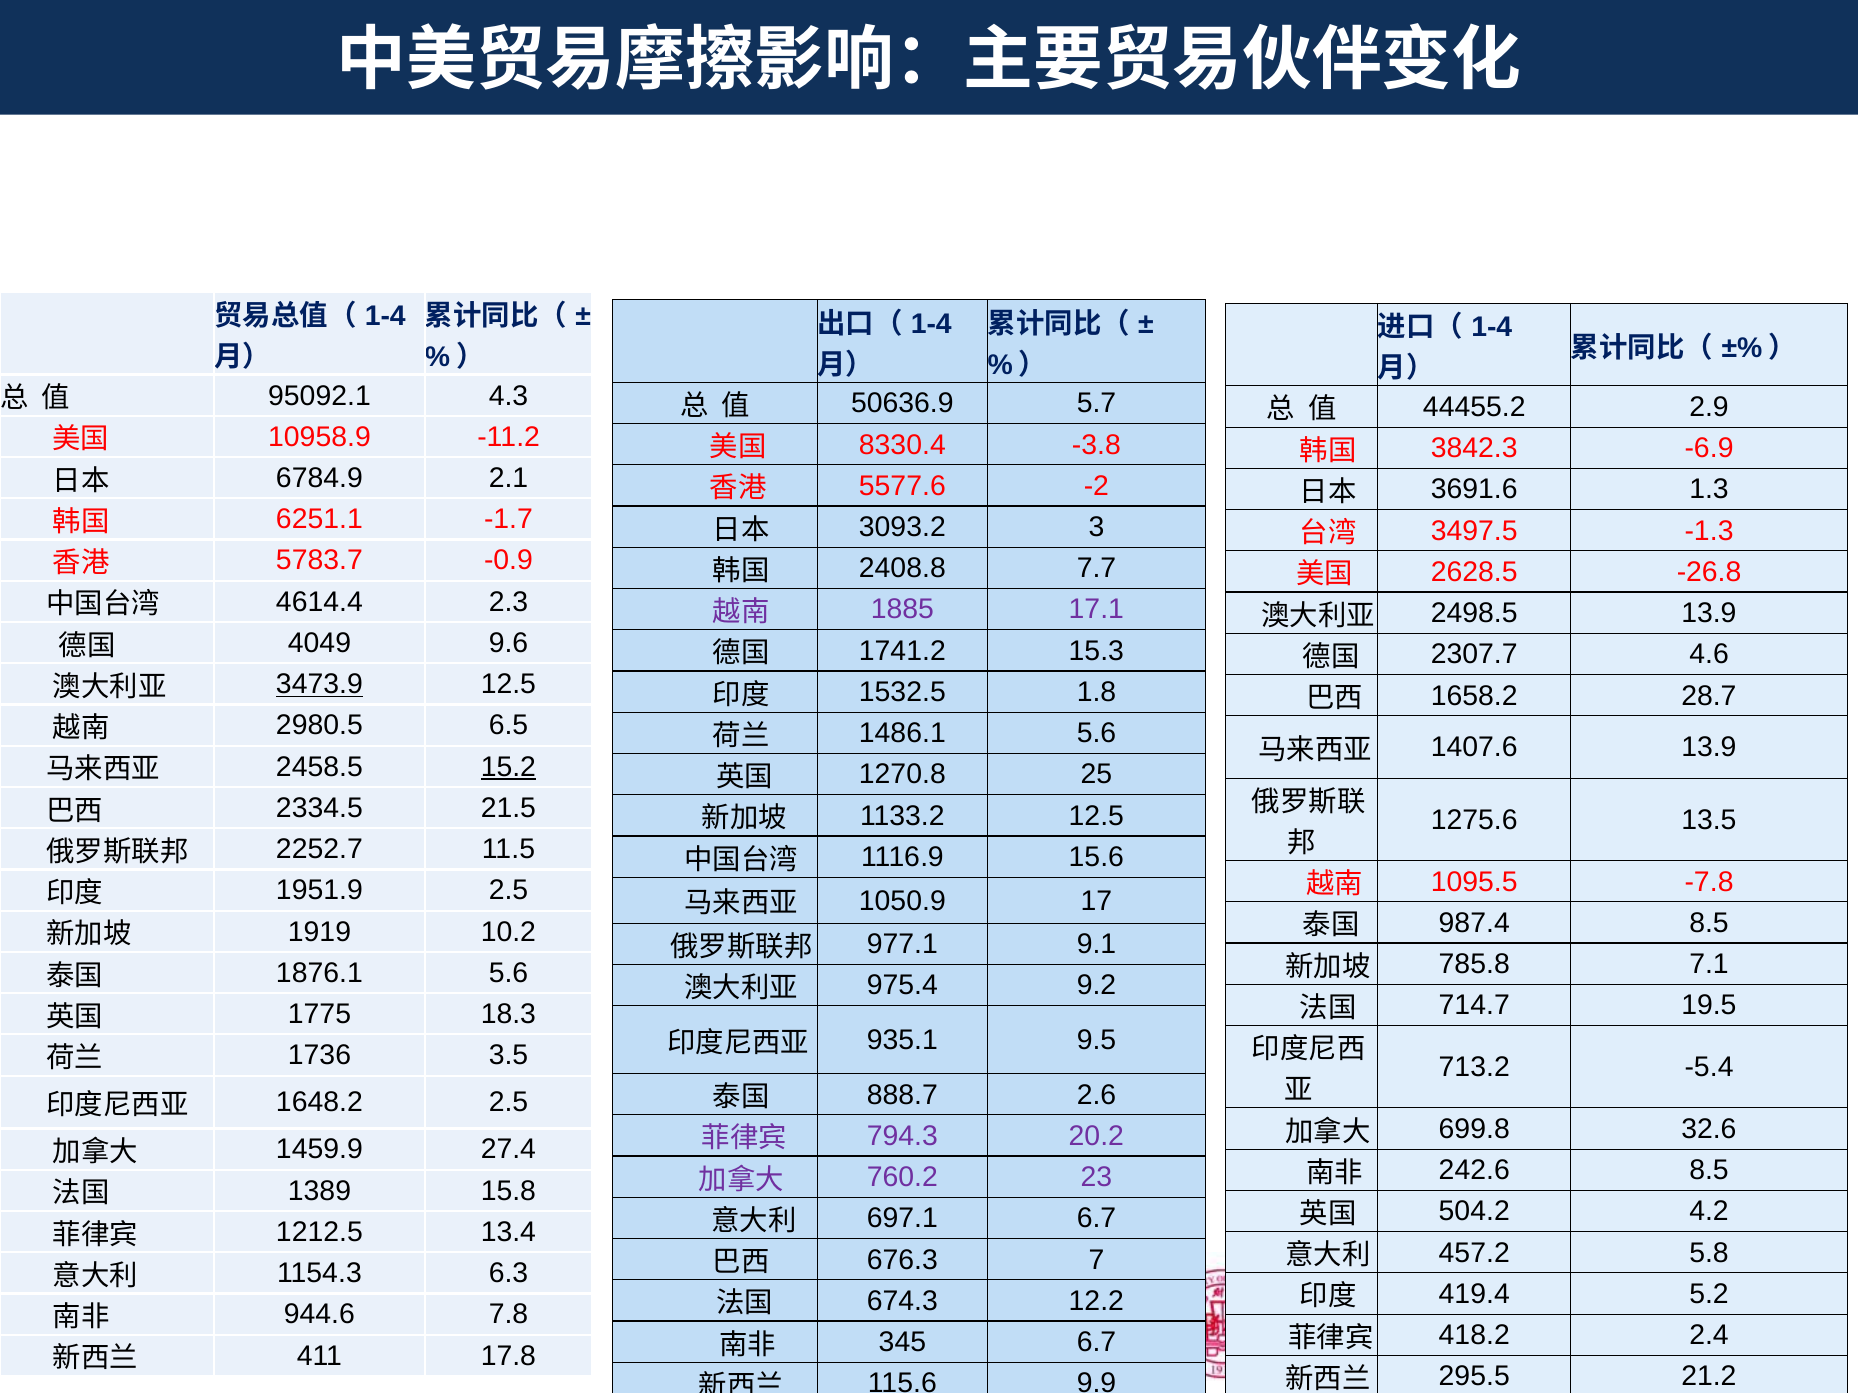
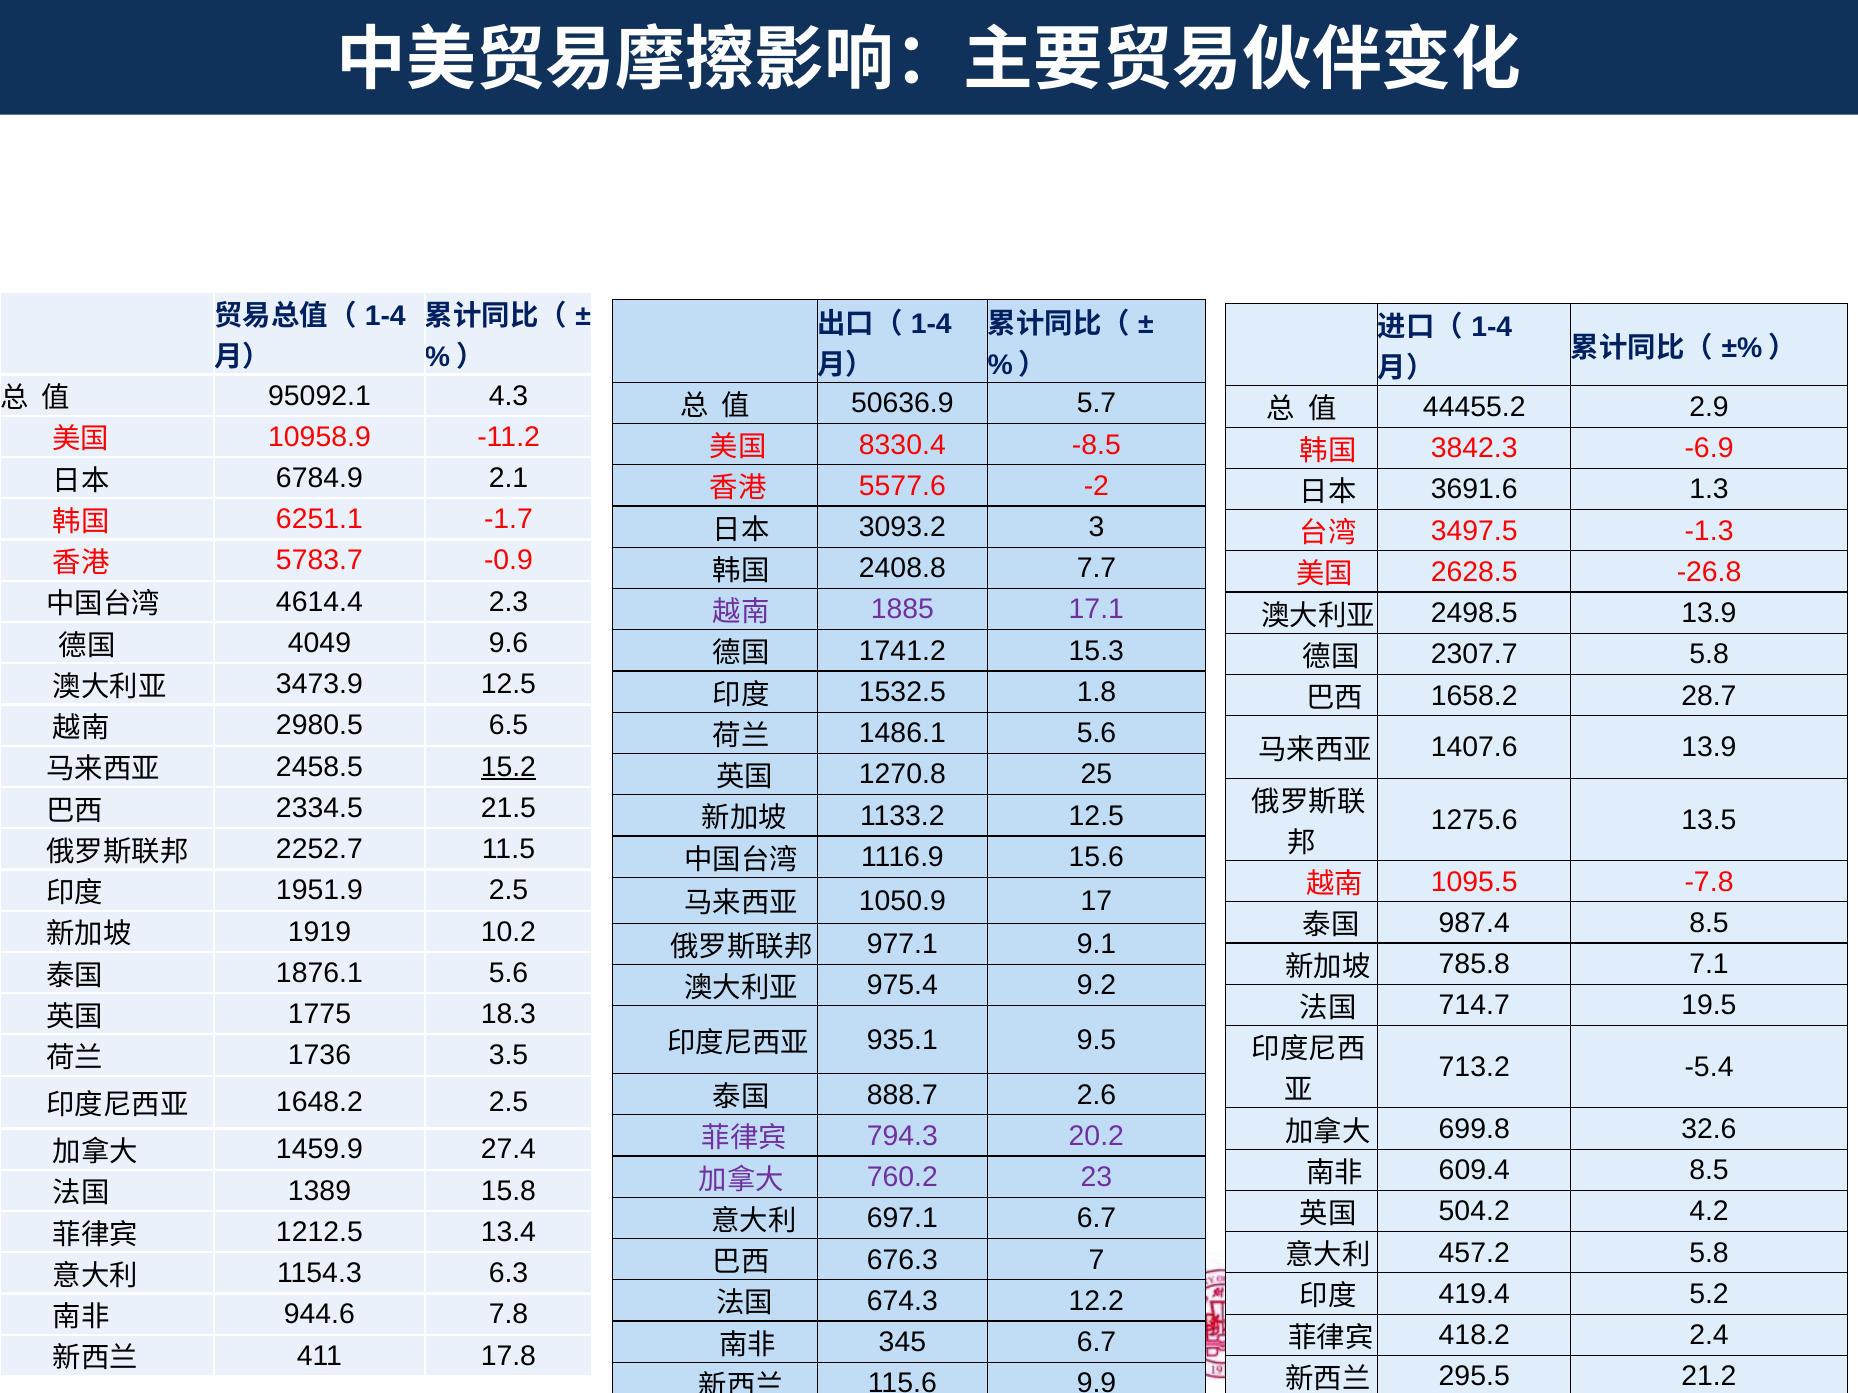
-3.8: -3.8 -> -8.5
2307.7 4.6: 4.6 -> 5.8
3473.9 underline: present -> none
242.6: 242.6 -> 609.4
